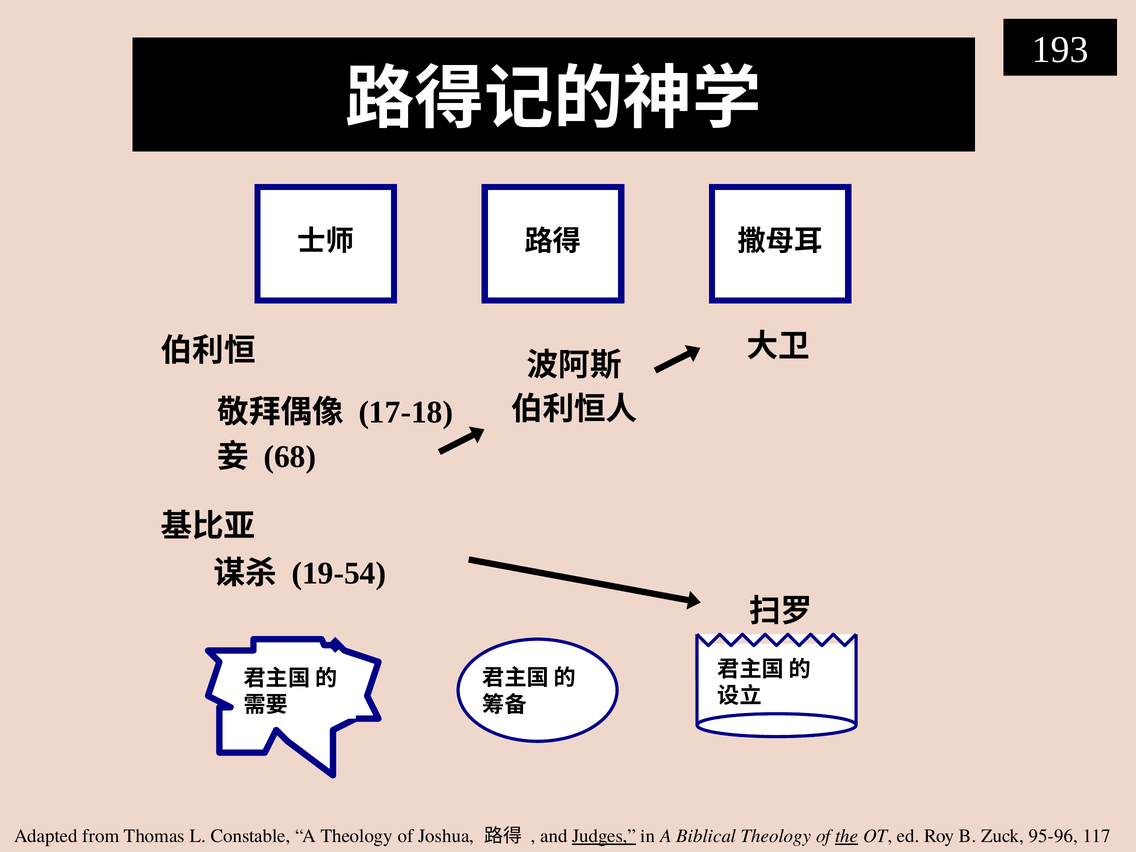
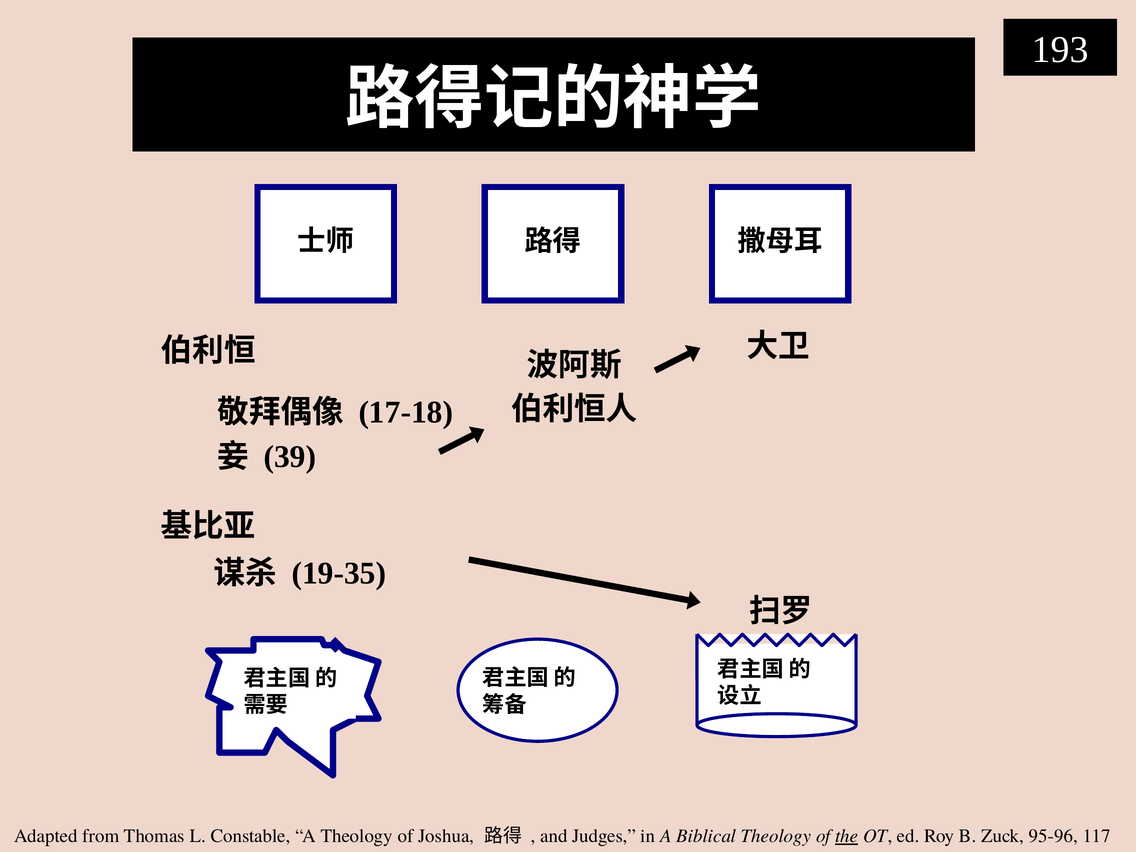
68: 68 -> 39
19-54: 19-54 -> 19-35
Judges underline: present -> none
